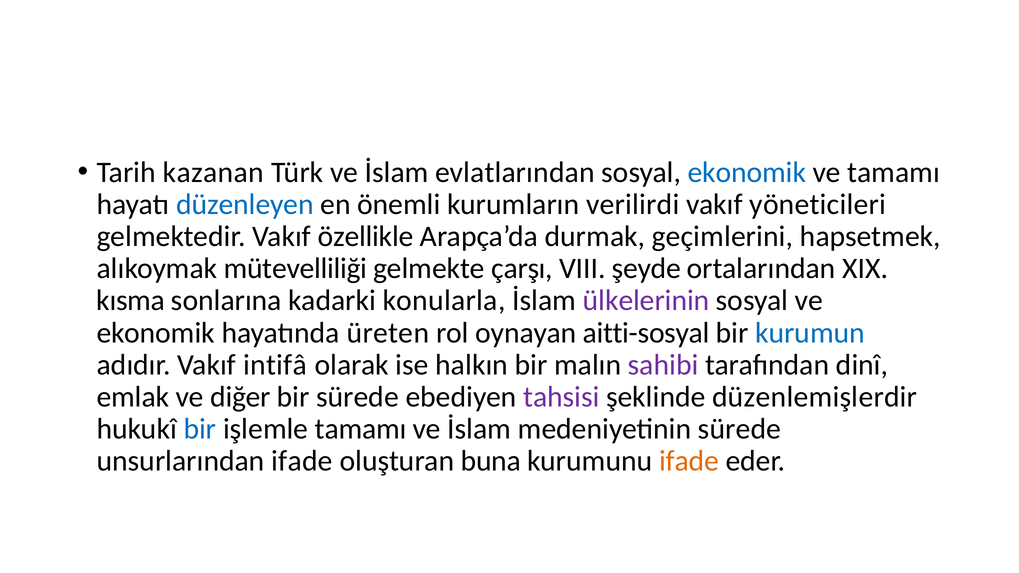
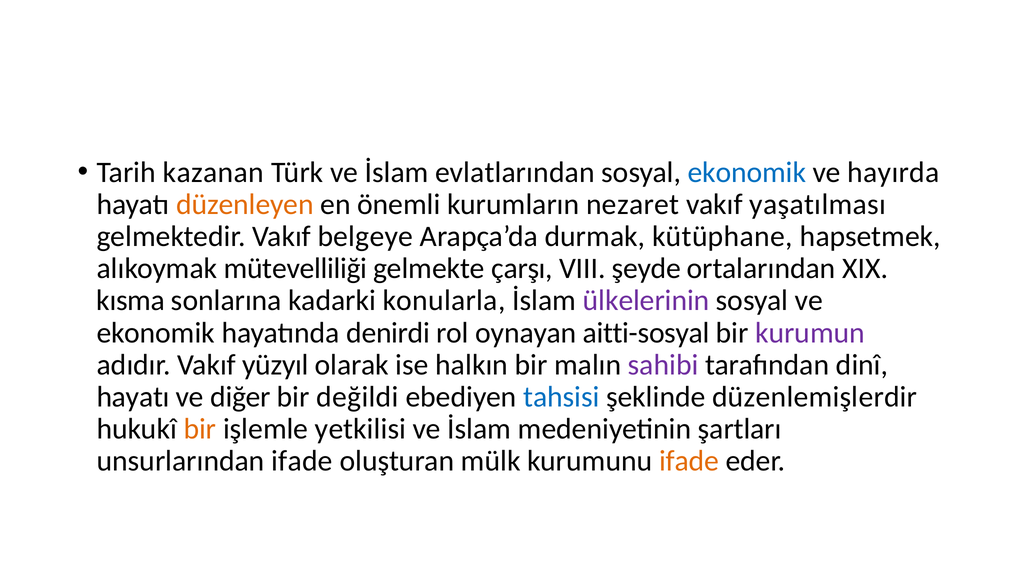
ve tamamı: tamamı -> hayırda
düzenleyen colour: blue -> orange
verilirdi: verilirdi -> nezaret
yöneticileri: yöneticileri -> yaşatılması
özellikle: özellikle -> belgeye
geçimlerini: geçimlerini -> kütüphane
üreten: üreten -> denirdi
kurumun colour: blue -> purple
intifâ: intifâ -> yüzyıl
emlak at (133, 397): emlak -> hayatı
bir sürede: sürede -> değildi
tahsisi colour: purple -> blue
bir at (200, 429) colour: blue -> orange
işlemle tamamı: tamamı -> yetkilisi
medeniyetinin sürede: sürede -> şartları
buna: buna -> mülk
